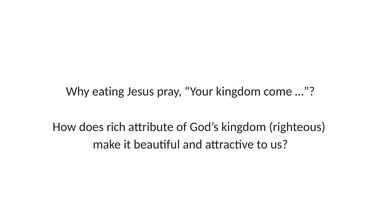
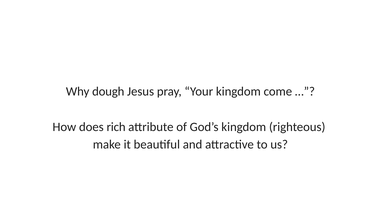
eating: eating -> dough
